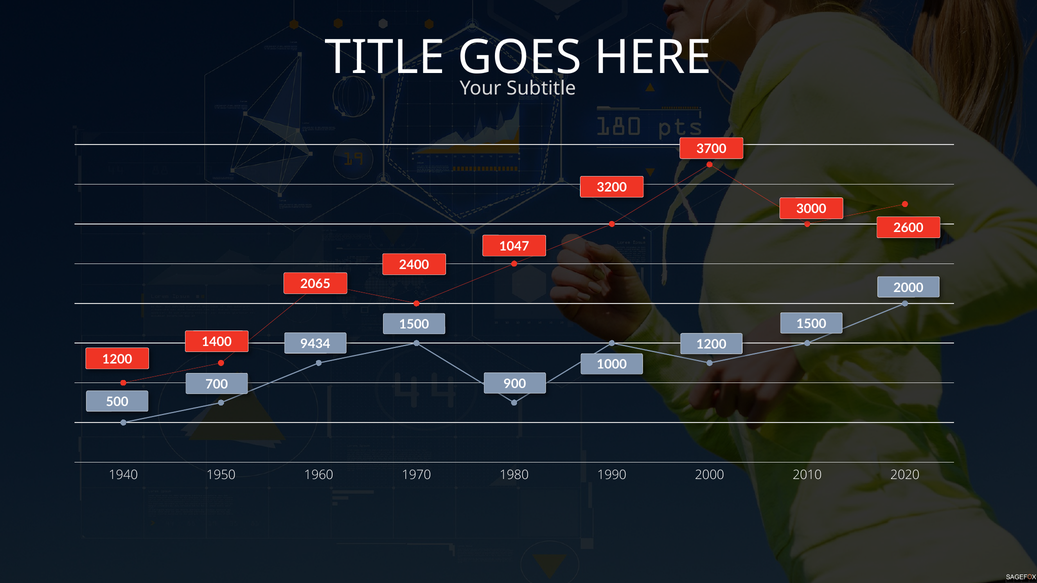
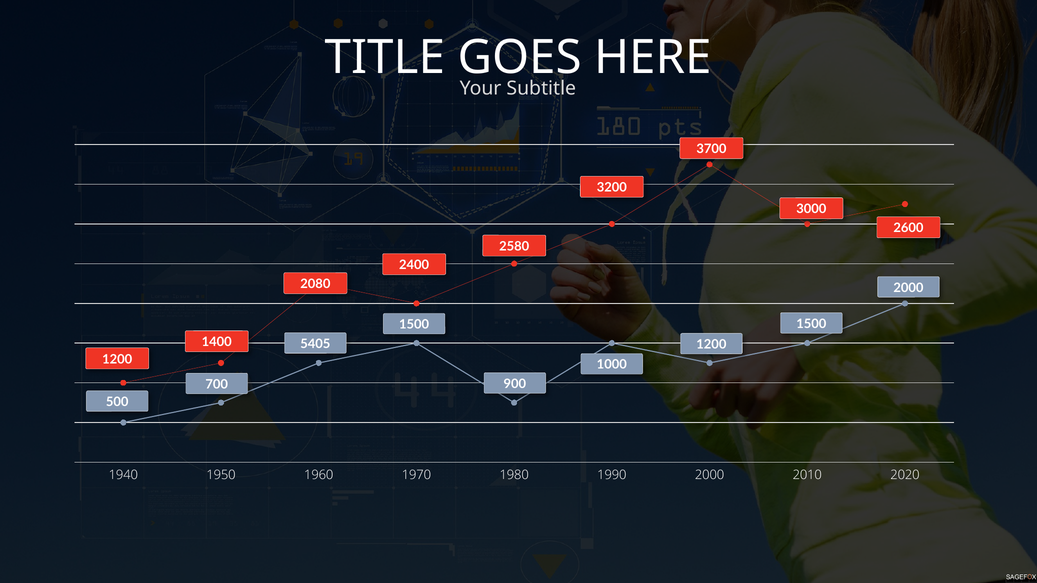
1047: 1047 -> 2580
2065: 2065 -> 2080
9434: 9434 -> 5405
